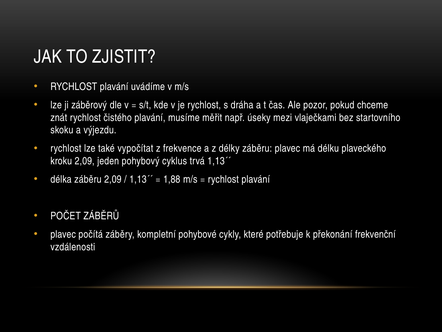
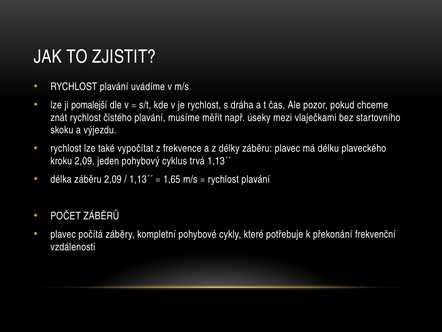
záběrový: záběrový -> pomalejší
1,88: 1,88 -> 1,65
